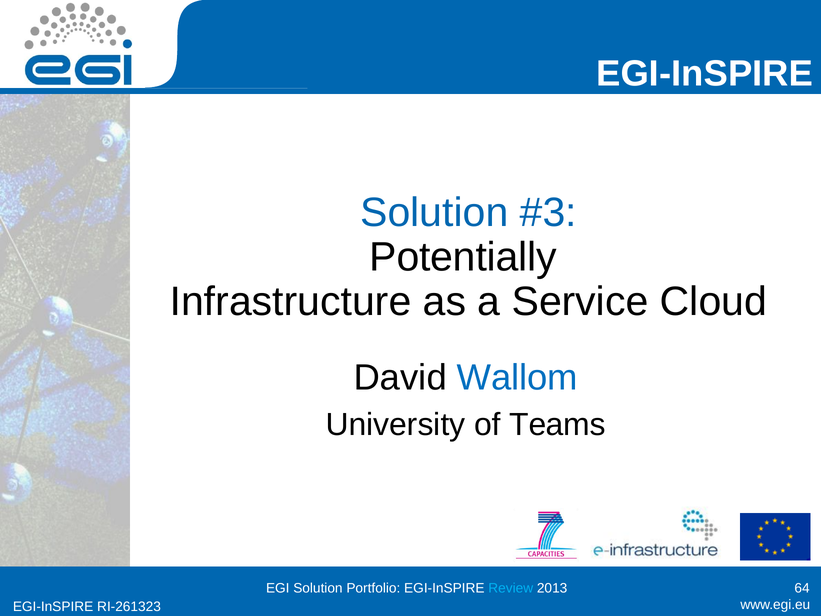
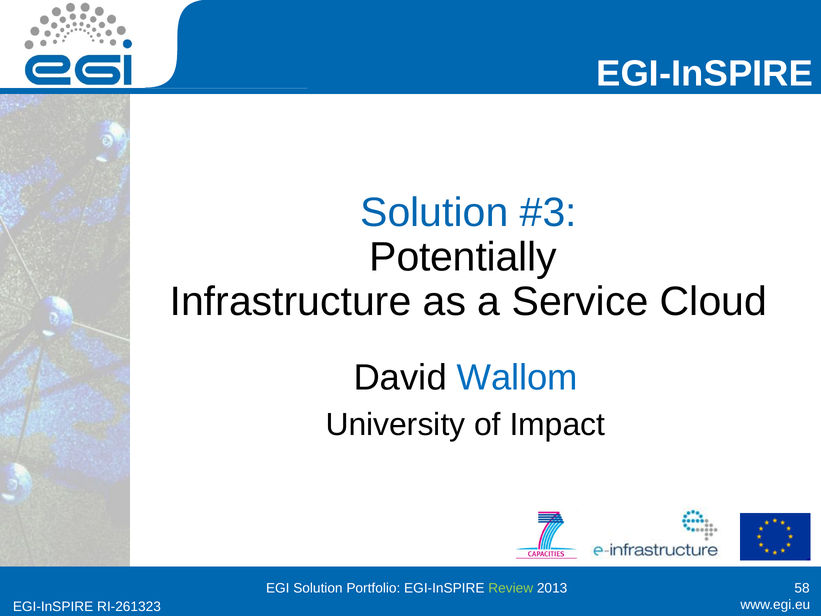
Teams: Teams -> Impact
Review colour: light blue -> light green
64: 64 -> 58
